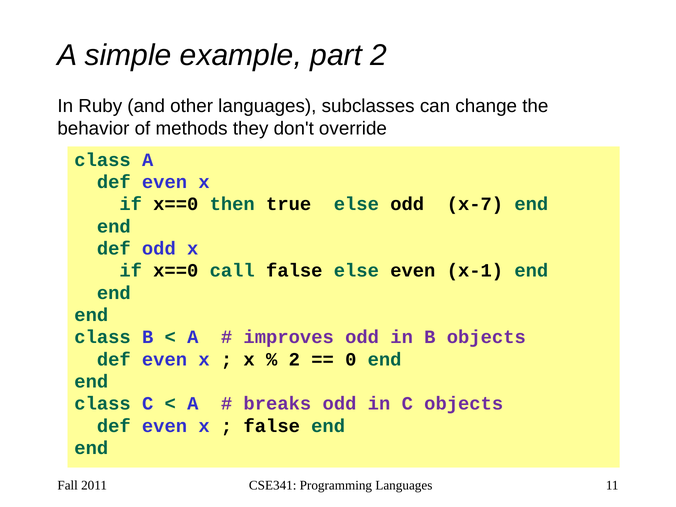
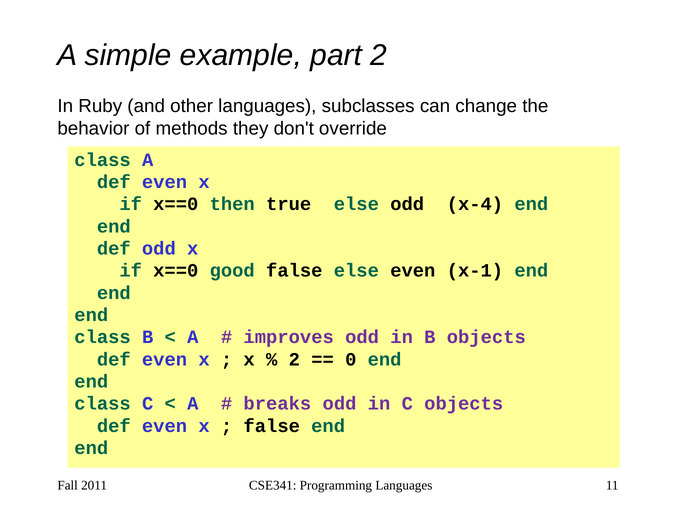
x-7: x-7 -> x-4
call: call -> good
